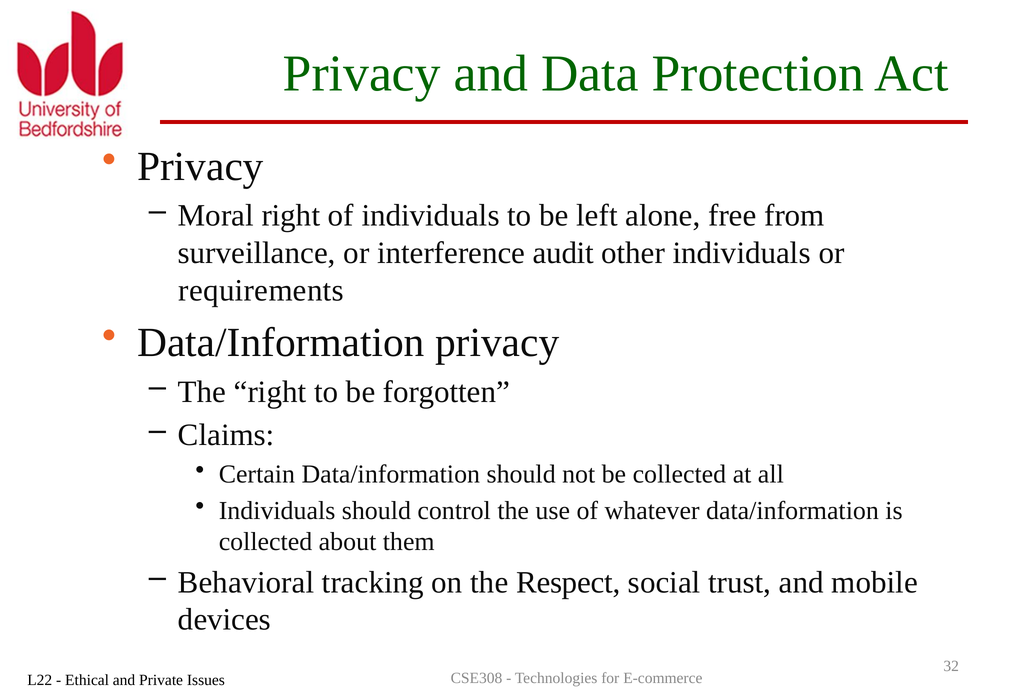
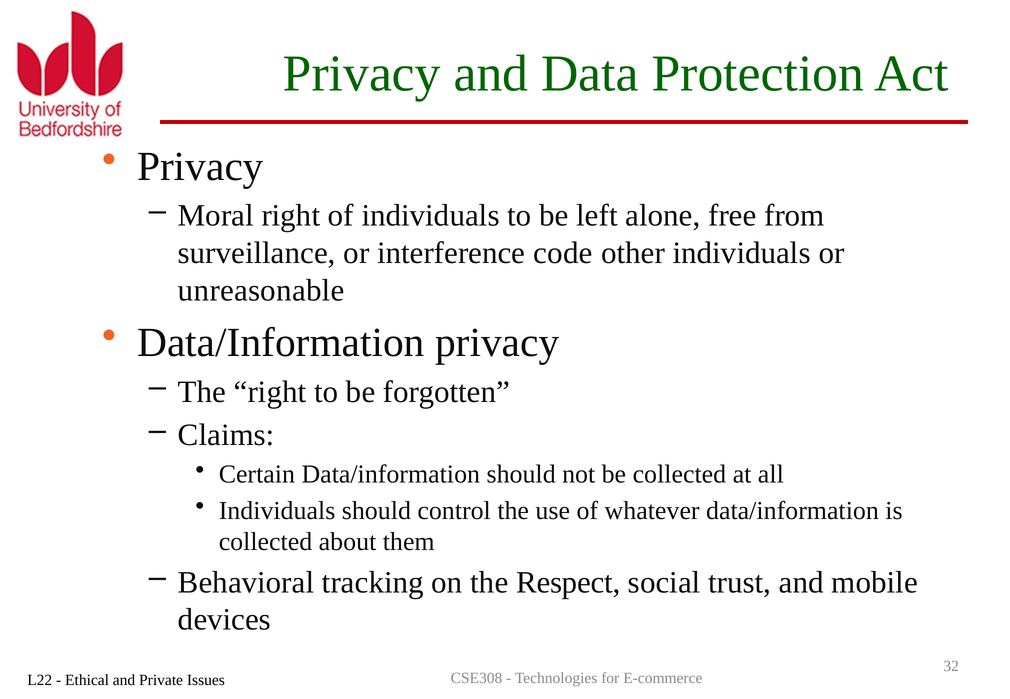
audit: audit -> code
requirements: requirements -> unreasonable
